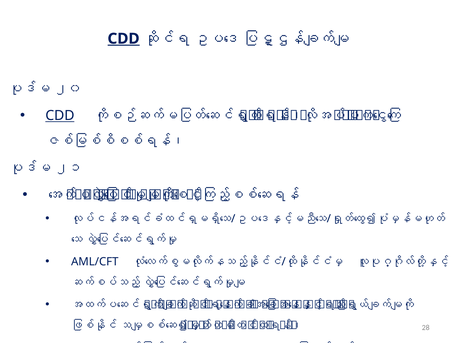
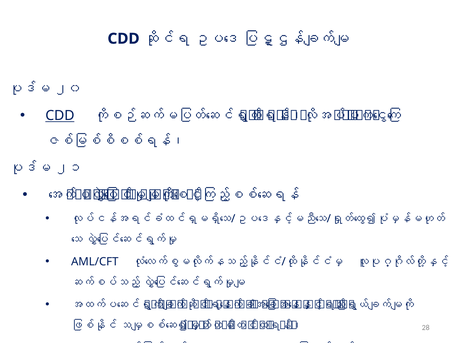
CDD at (124, 39) underline: present -> none
